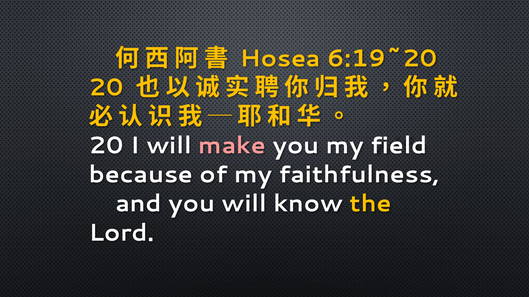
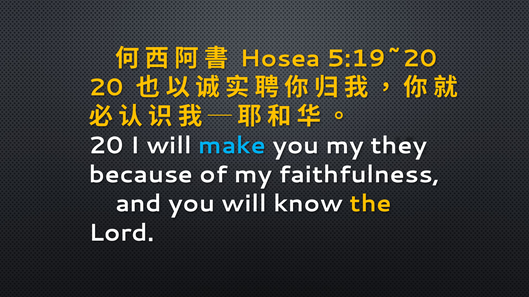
6:19~20: 6:19~20 -> 5:19~20
make colour: pink -> light blue
field: field -> they
